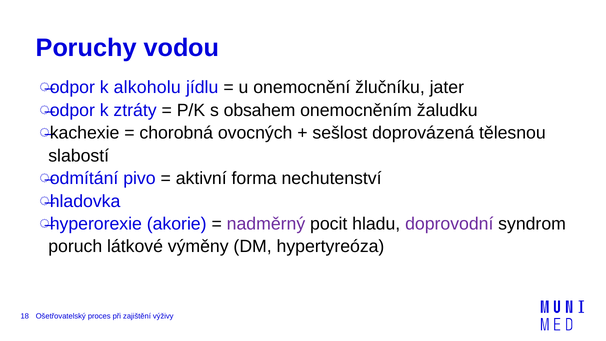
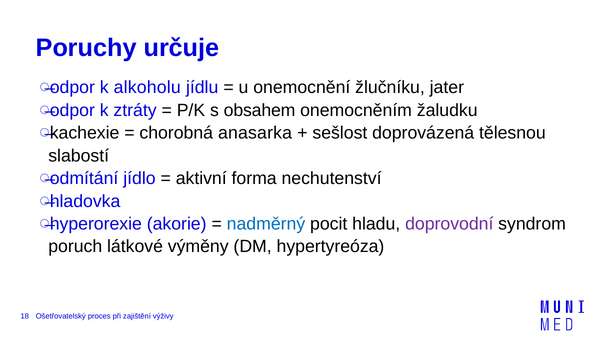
vodou: vodou -> určuje
ovocných: ovocných -> anasarka
pivo: pivo -> jídlo
nadměrný colour: purple -> blue
